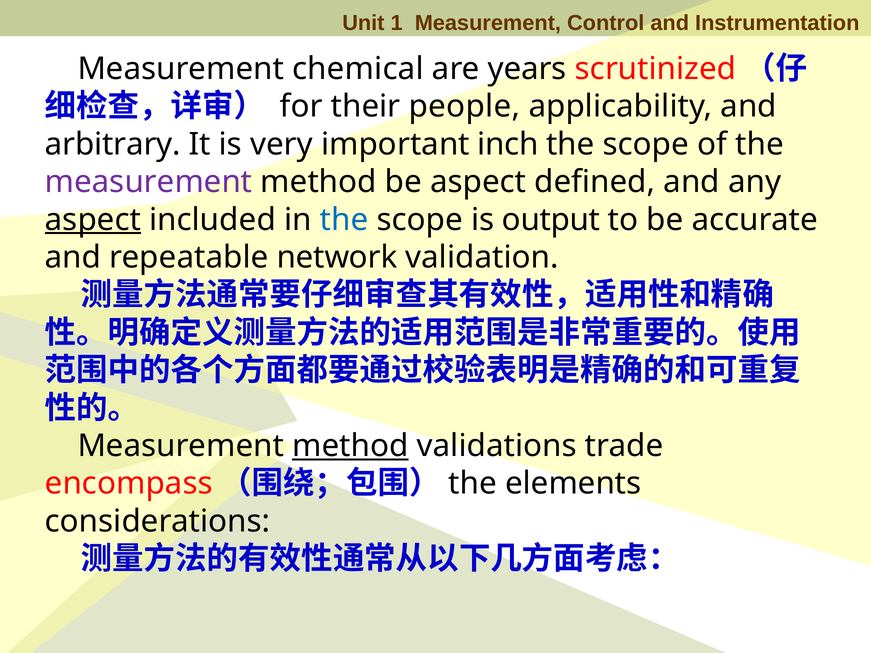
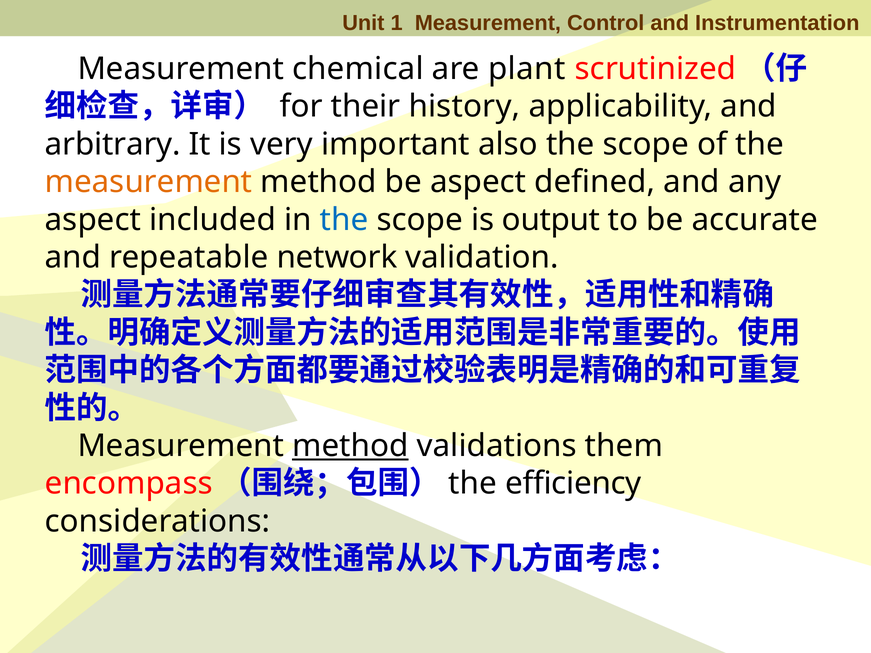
years: years -> plant
people: people -> history
inch: inch -> also
measurement at (149, 182) colour: purple -> orange
aspect at (93, 220) underline: present -> none
trade: trade -> them
elements: elements -> efficiency
